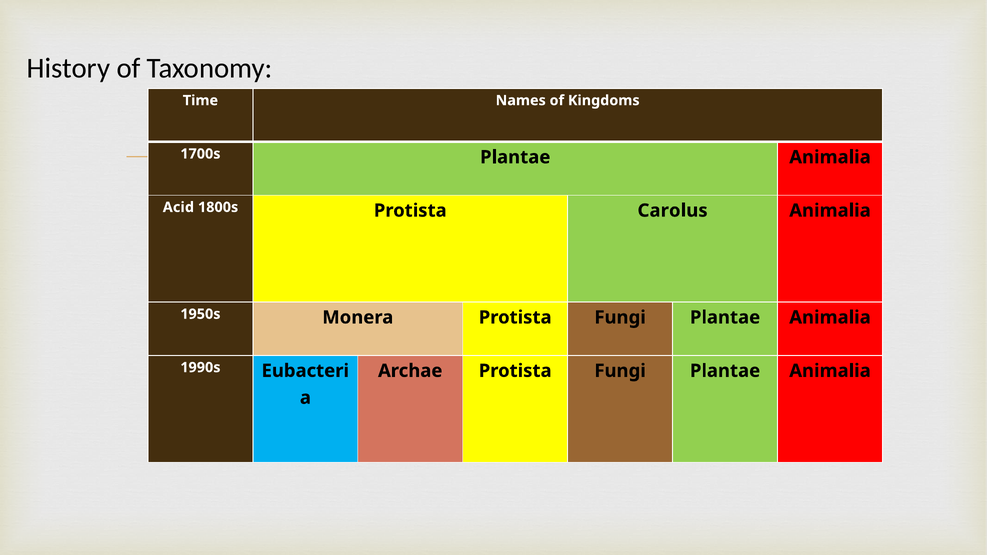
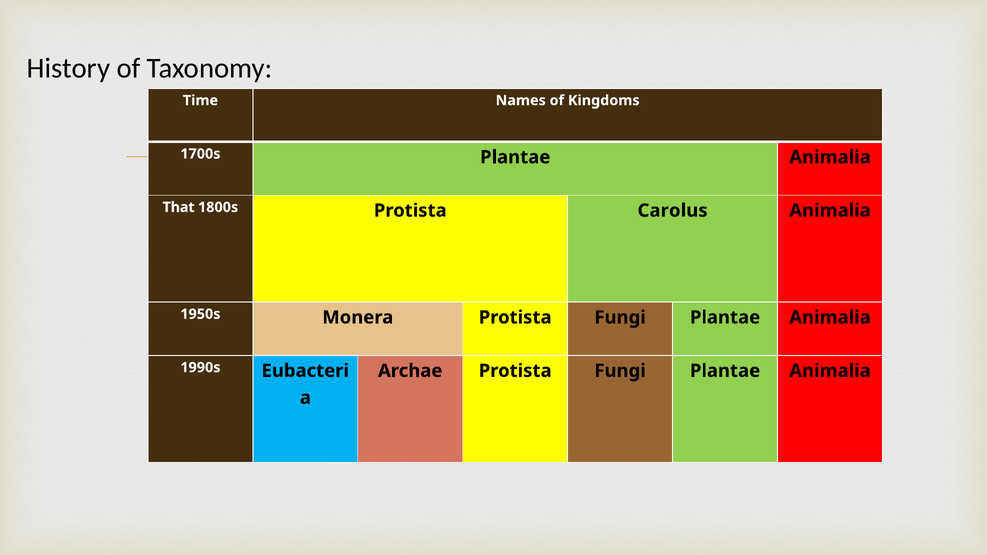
Acid: Acid -> That
